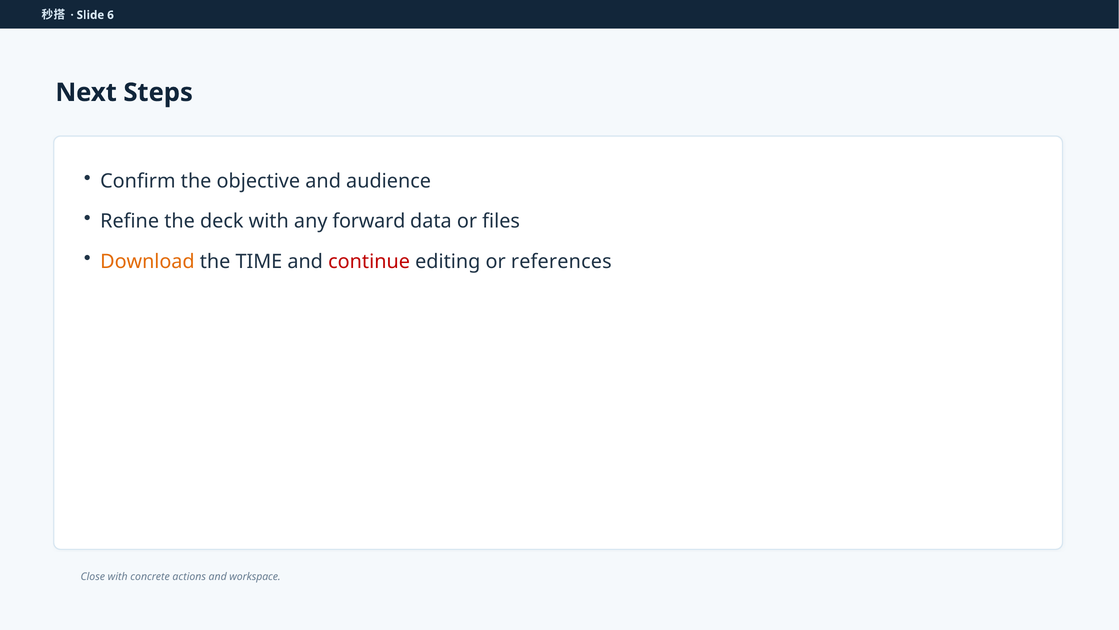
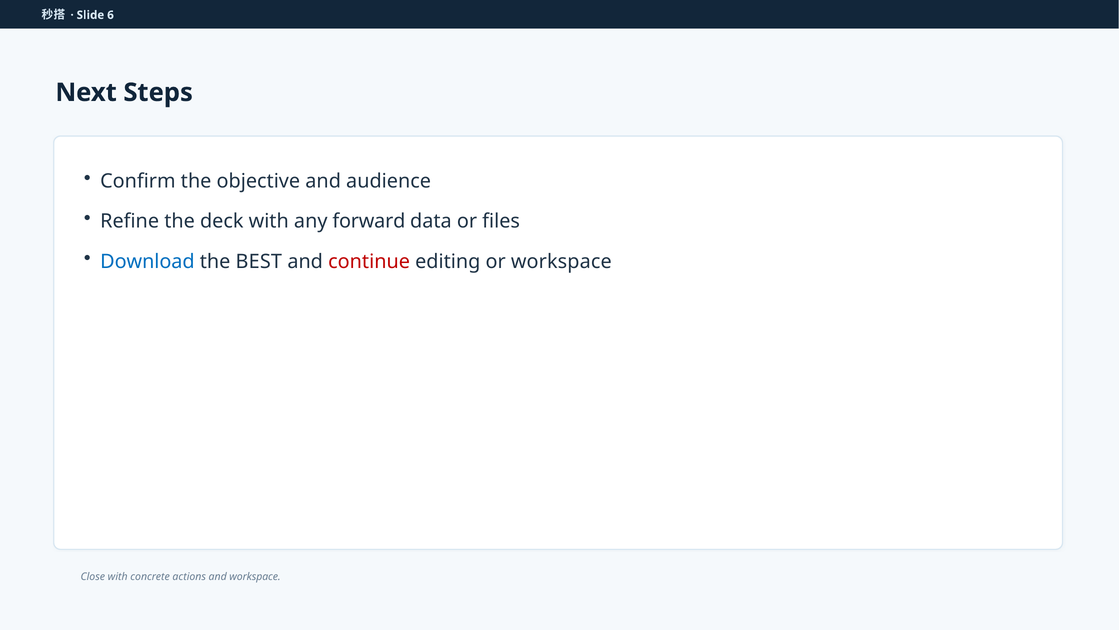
Download colour: orange -> blue
TIME: TIME -> BEST
or references: references -> workspace
